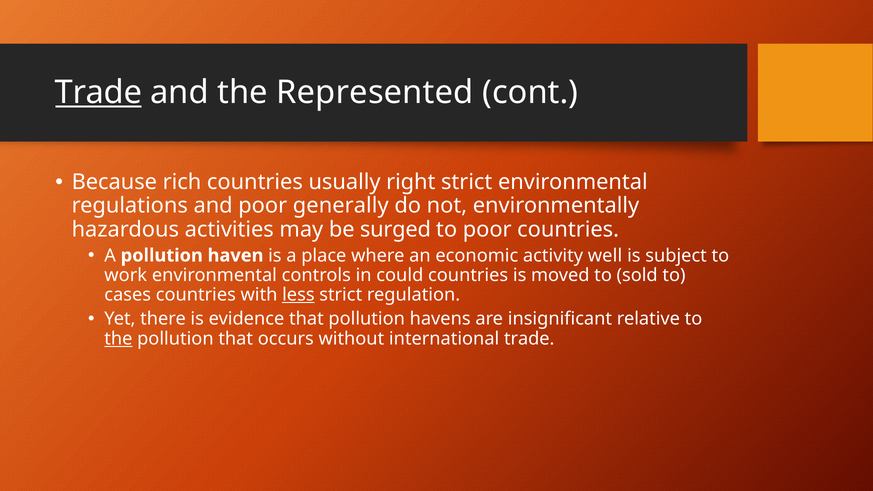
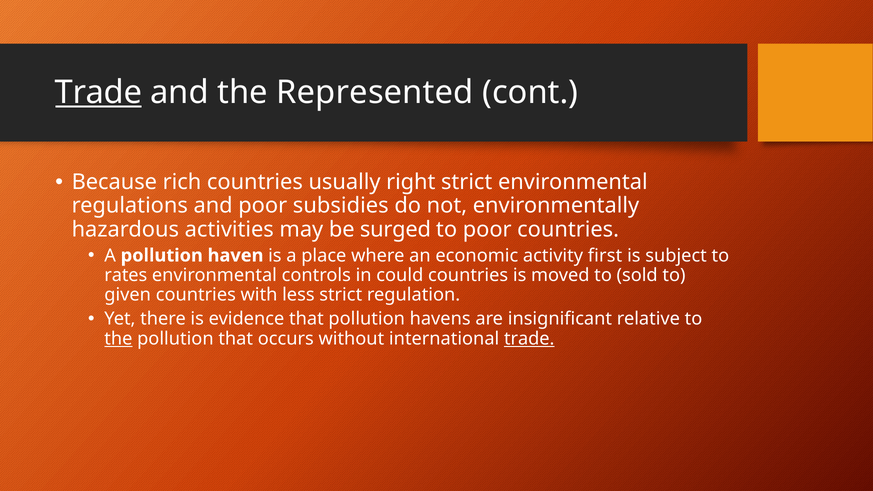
generally: generally -> subsidies
well: well -> first
work: work -> rates
cases: cases -> given
less underline: present -> none
trade at (529, 339) underline: none -> present
